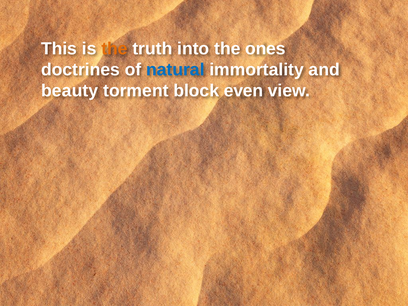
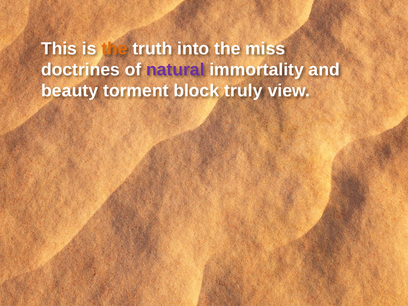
ones: ones -> miss
natural colour: blue -> purple
even: even -> truly
